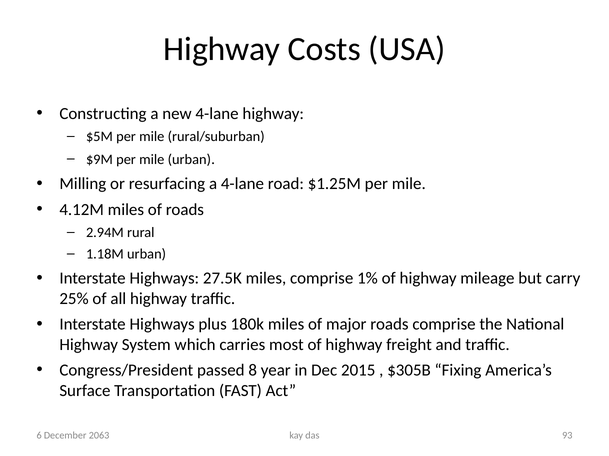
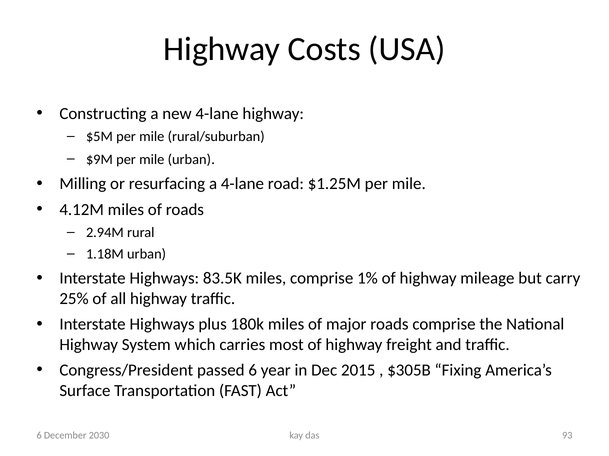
27.5K: 27.5K -> 83.5K
passed 8: 8 -> 6
2063: 2063 -> 2030
